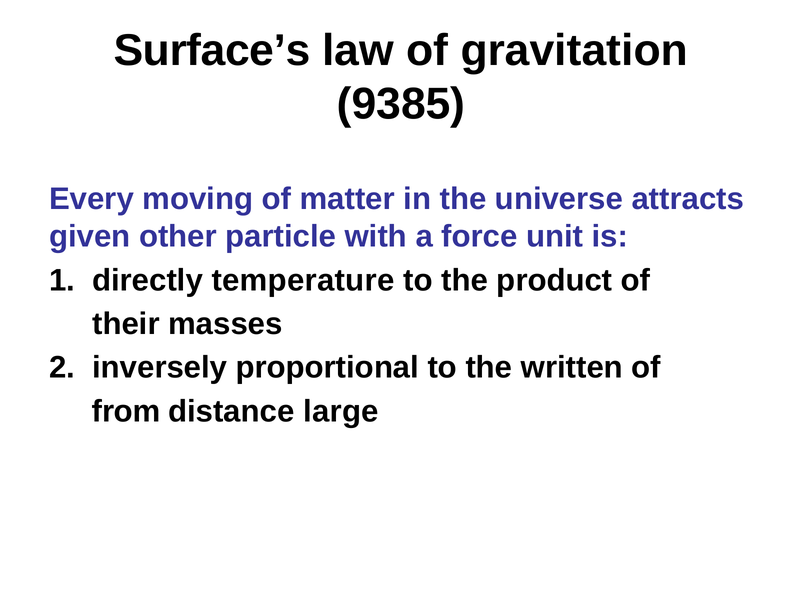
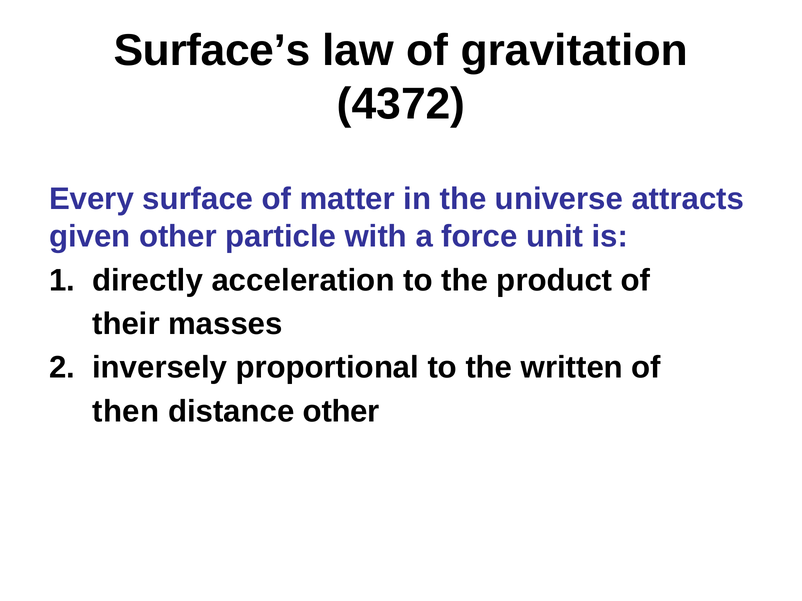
9385: 9385 -> 4372
moving: moving -> surface
temperature: temperature -> acceleration
from: from -> then
distance large: large -> other
